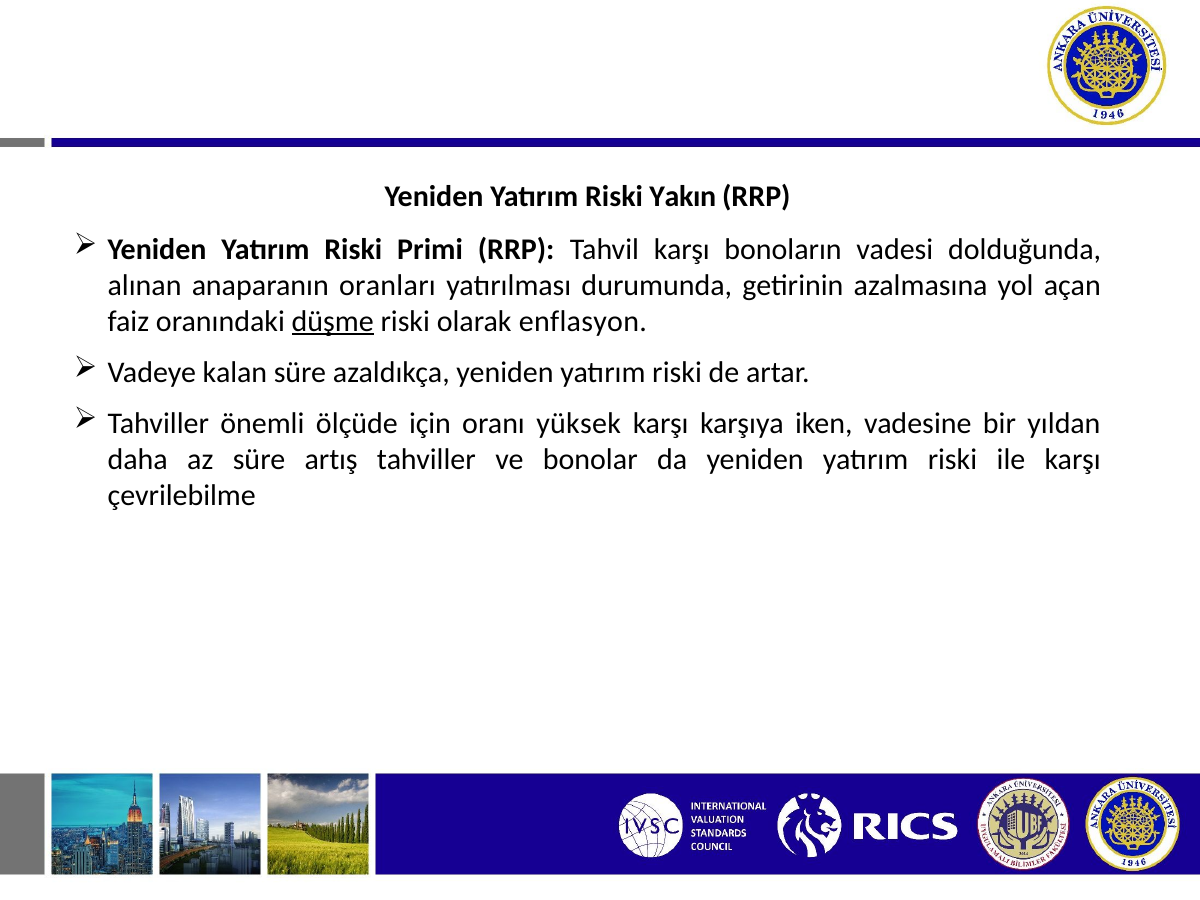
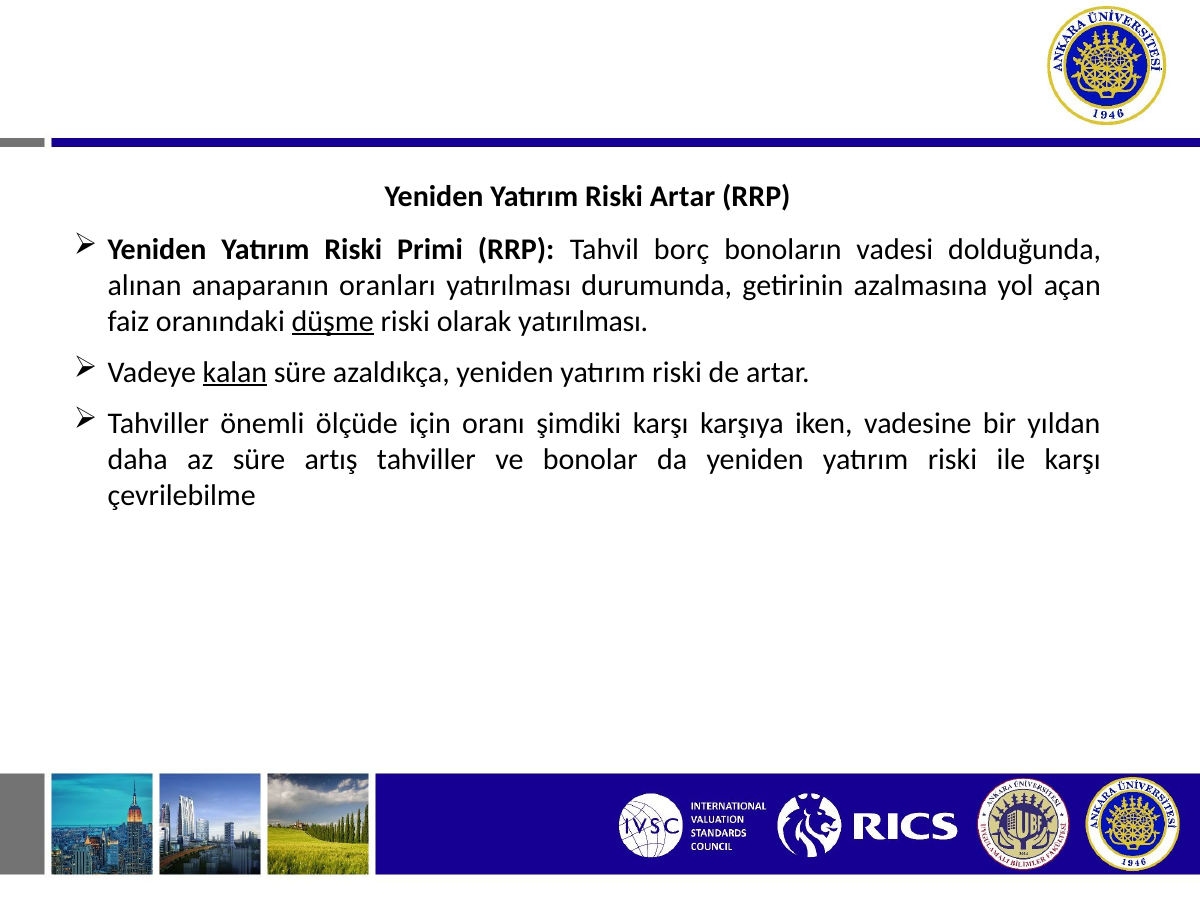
Riski Yakın: Yakın -> Artar
Tahvil karşı: karşı -> borç
olarak enflasyon: enflasyon -> yatırılması
kalan underline: none -> present
yüksek: yüksek -> şimdiki
